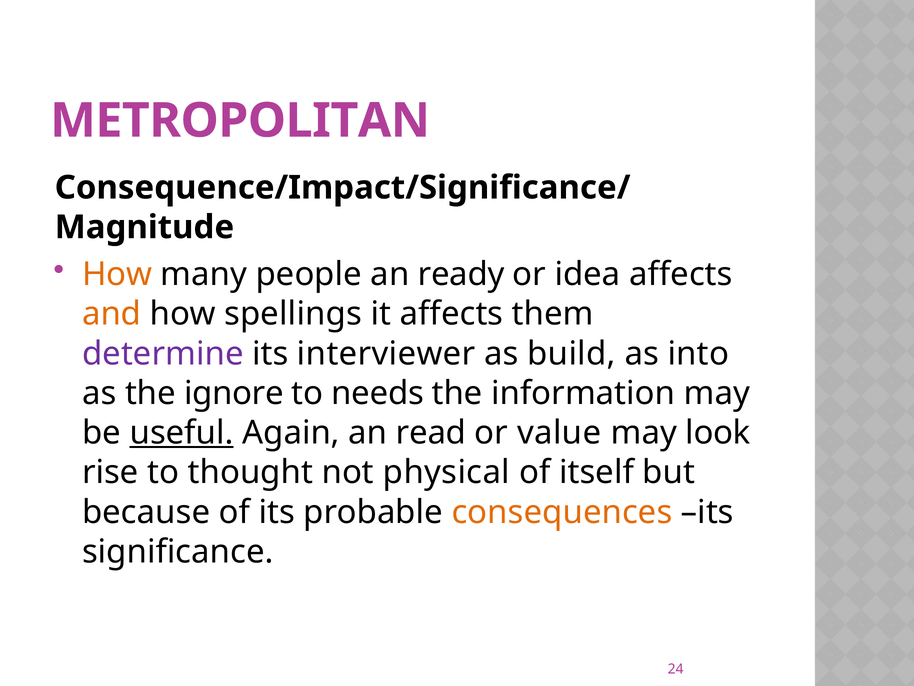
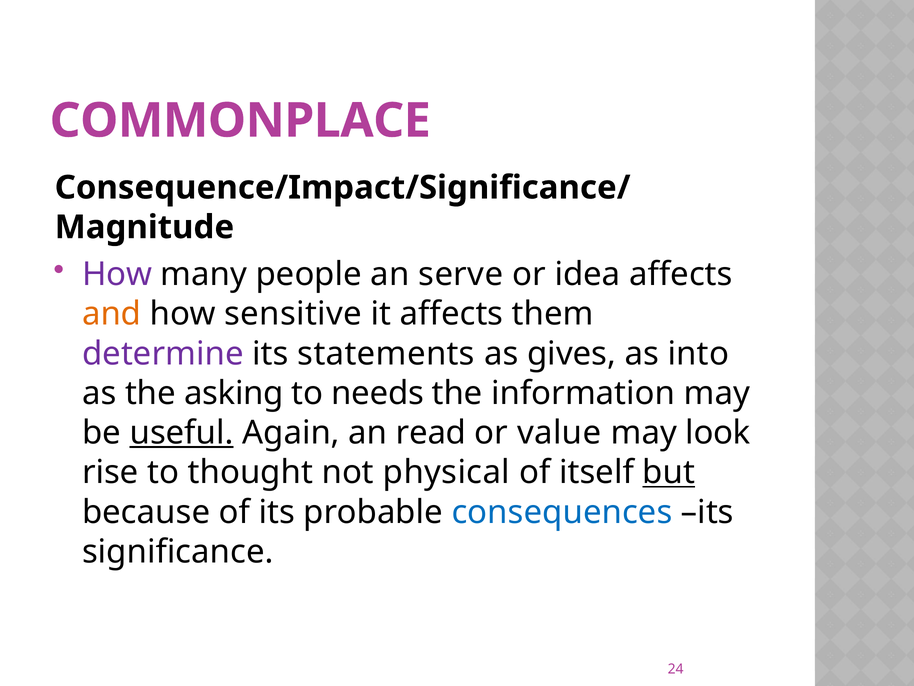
METROPOLITAN: METROPOLITAN -> COMMONPLACE
How at (117, 274) colour: orange -> purple
ready: ready -> serve
spellings: spellings -> sensitive
interviewer: interviewer -> statements
build: build -> gives
ignore: ignore -> asking
but underline: none -> present
consequences colour: orange -> blue
